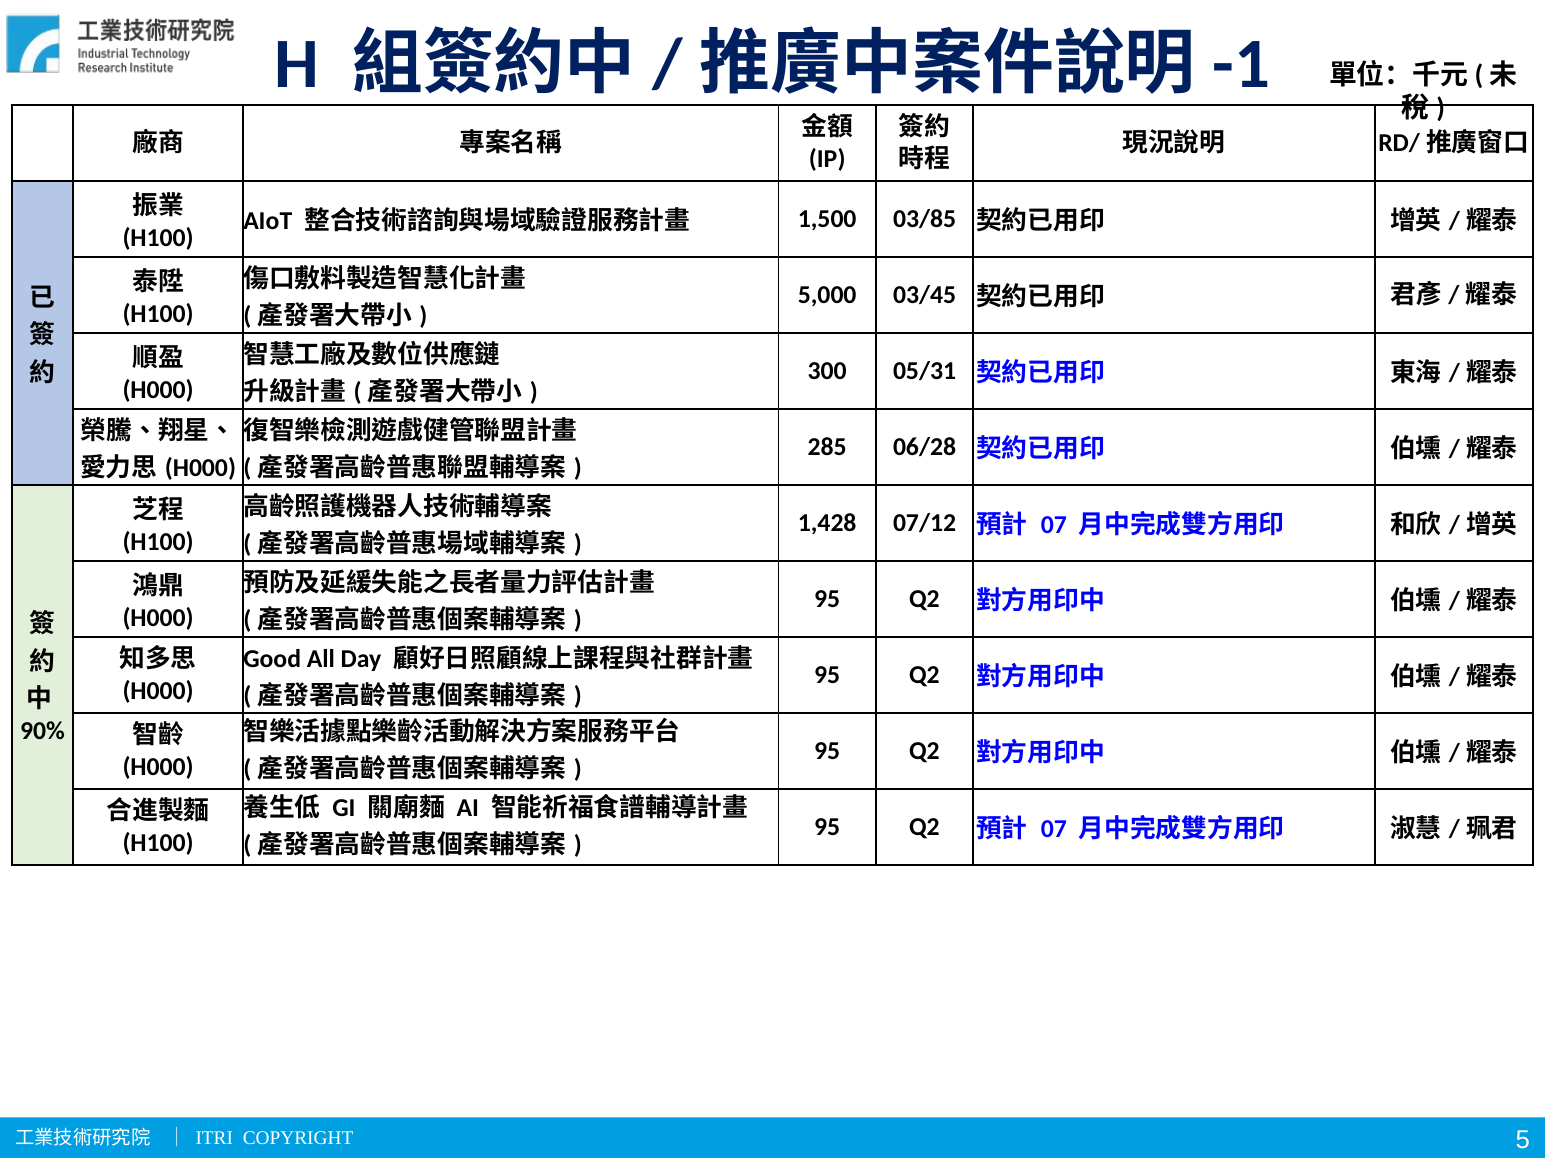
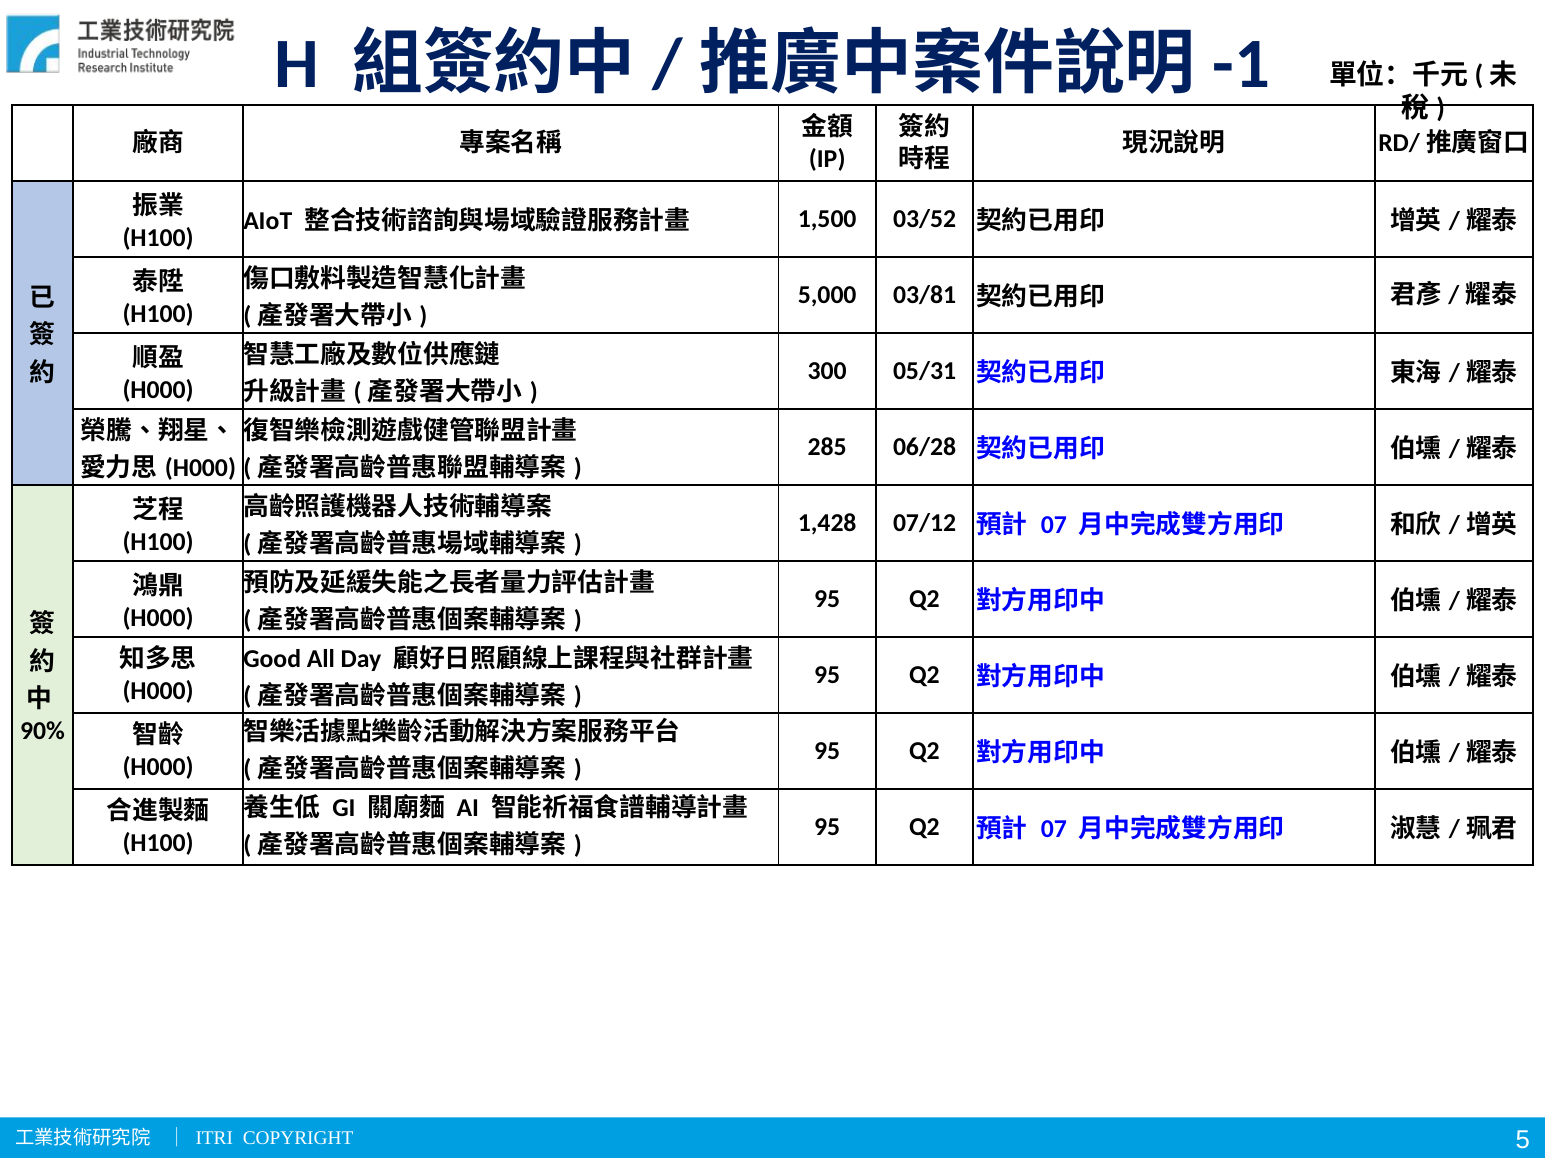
03/85: 03/85 -> 03/52
03/45: 03/45 -> 03/81
